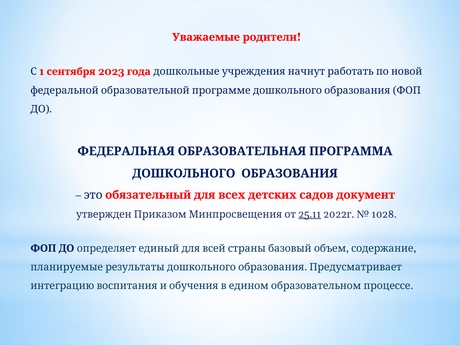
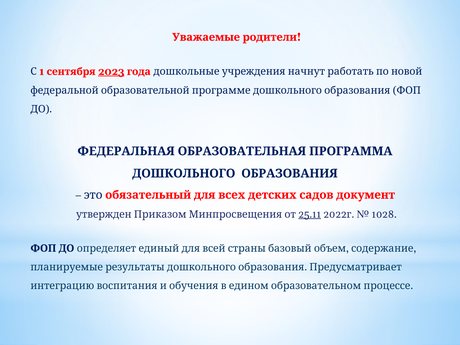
2023 underline: none -> present
